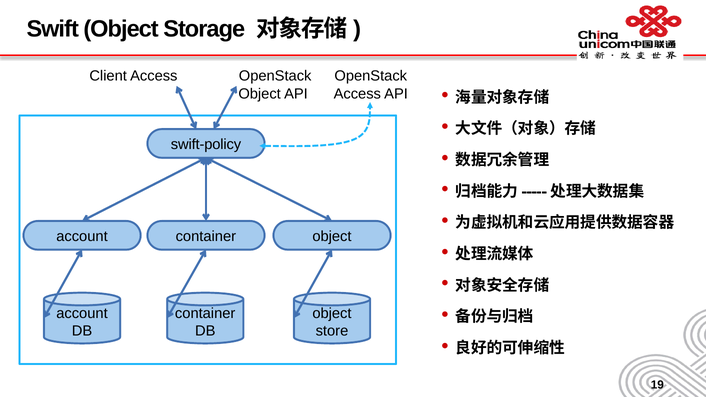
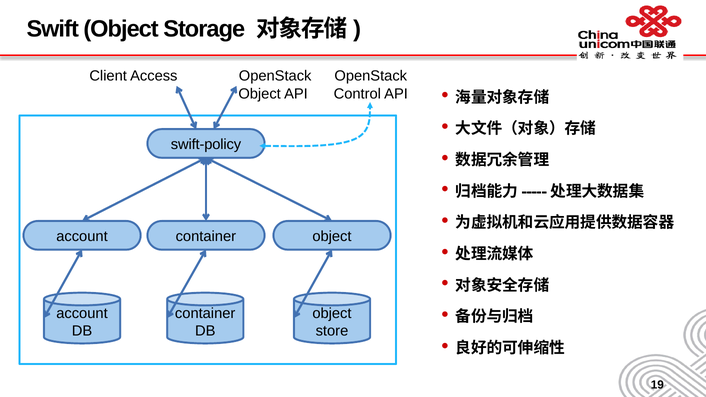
Access at (357, 94): Access -> Control
